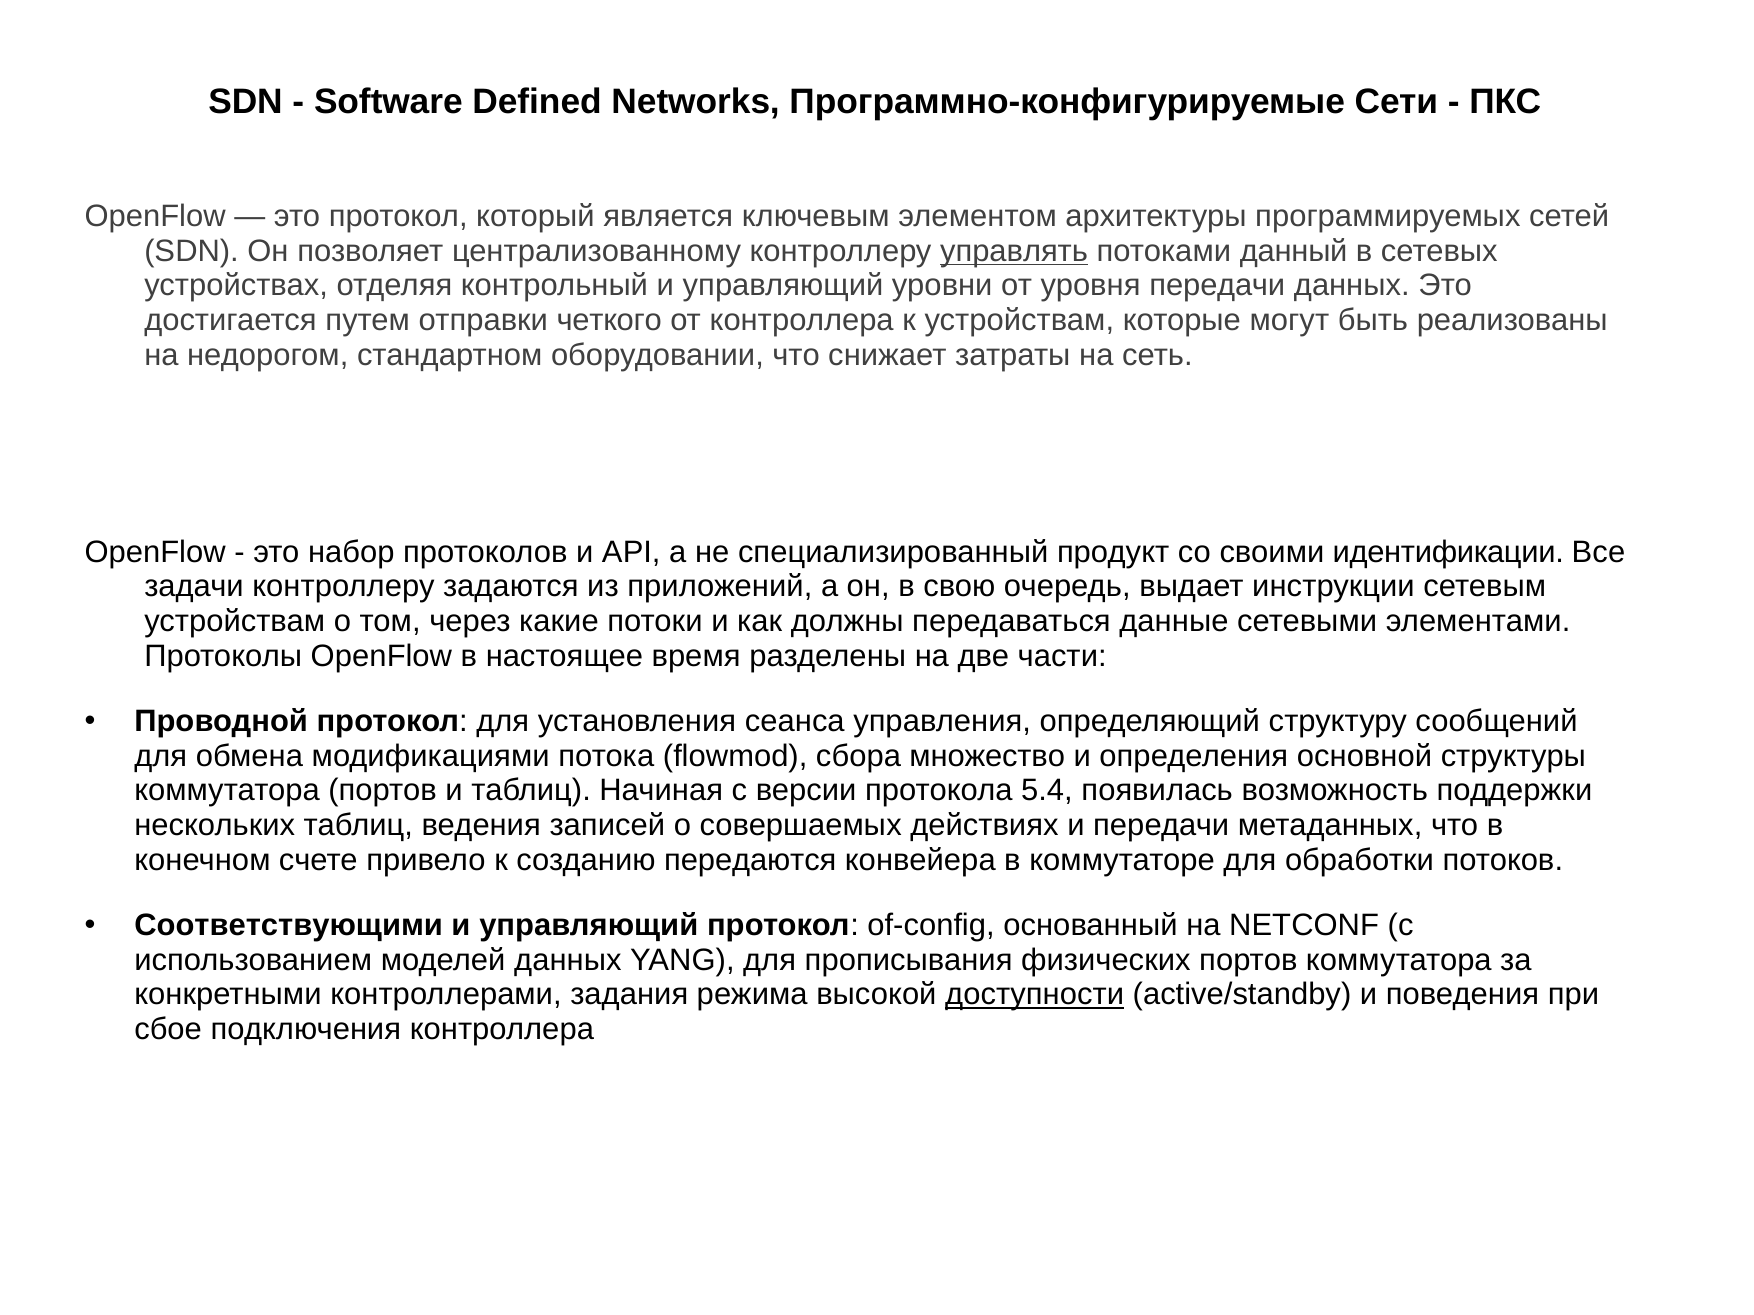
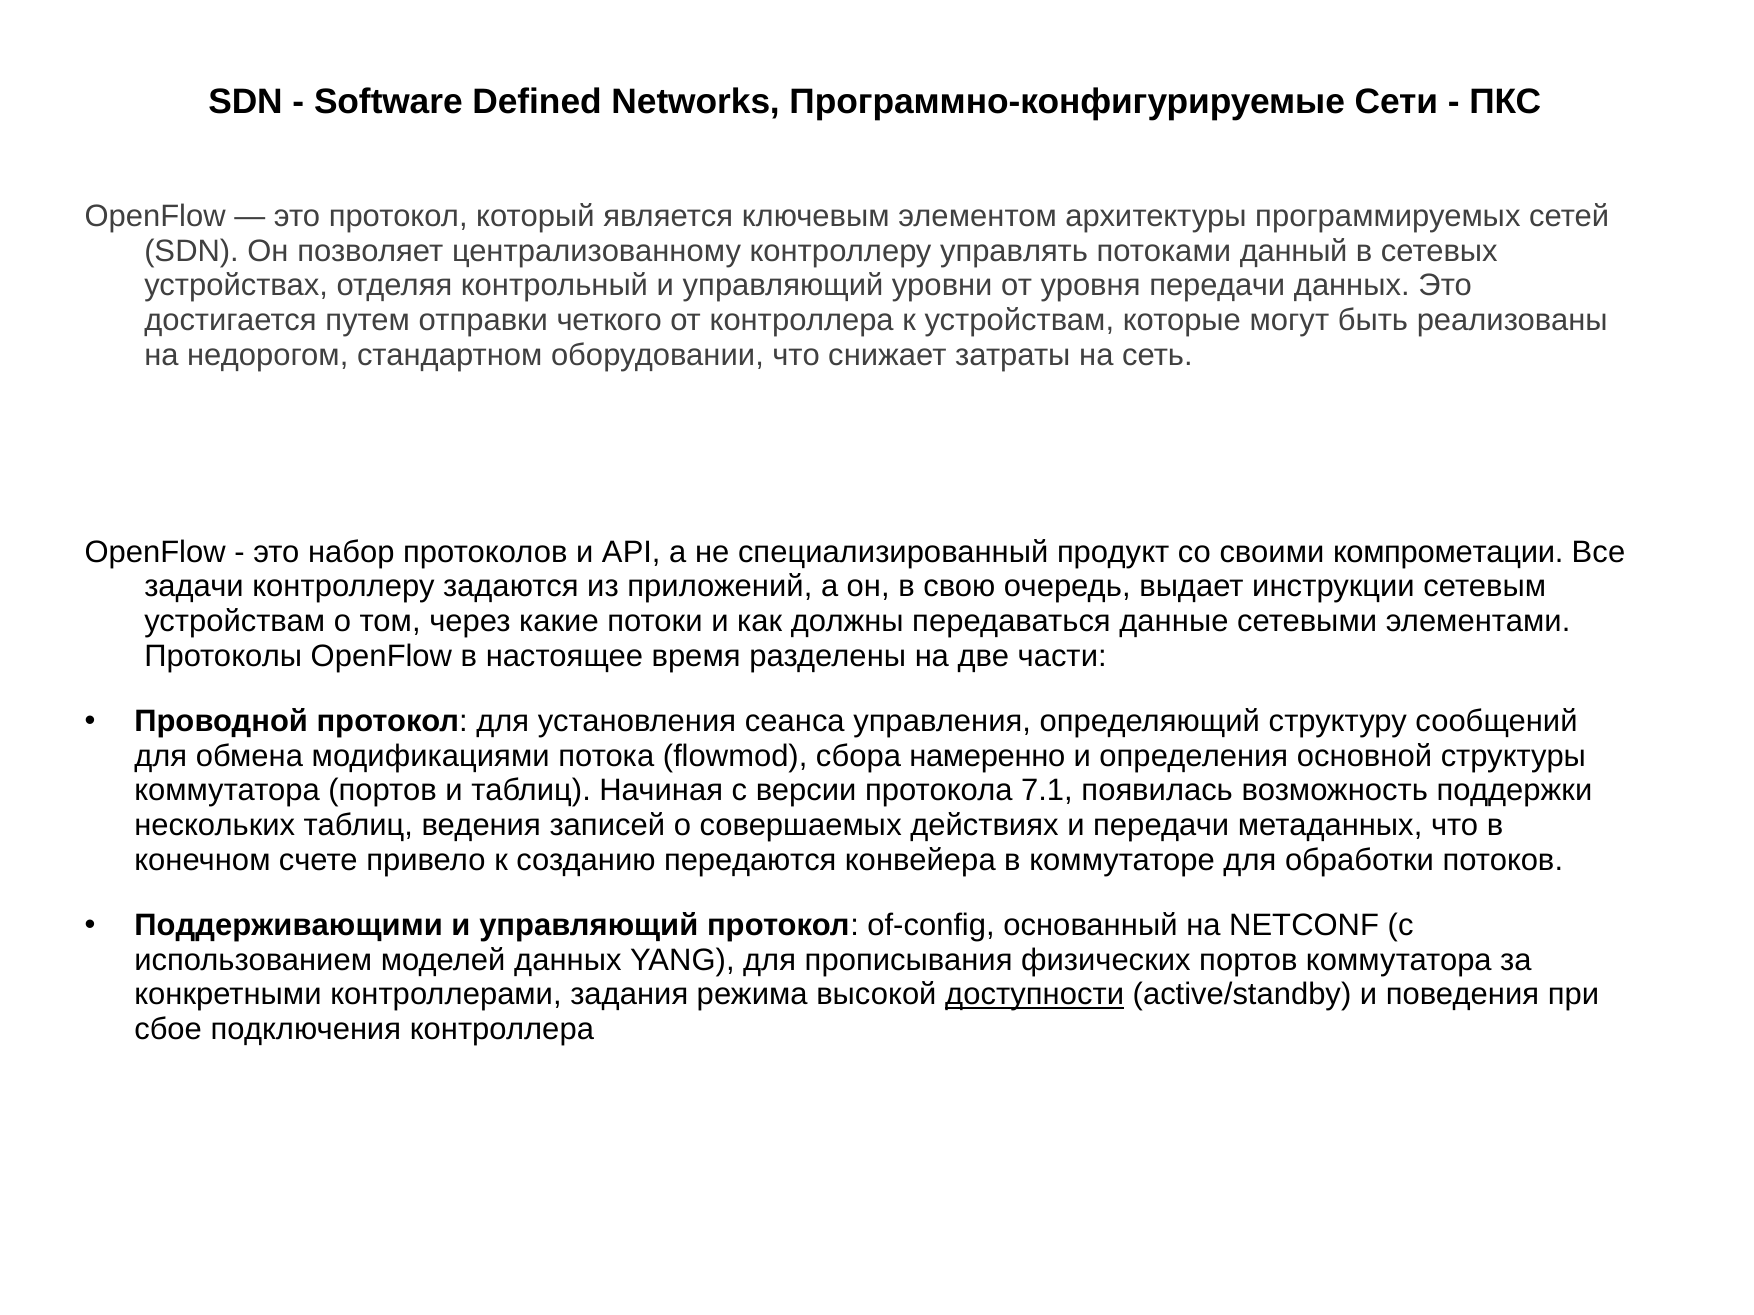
управлять underline: present -> none
идентификации: идентификации -> компрометации
множество: множество -> намеренно
5.4: 5.4 -> 7.1
Соответствующими: Соответствующими -> Поддерживающими
